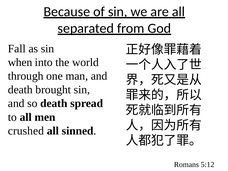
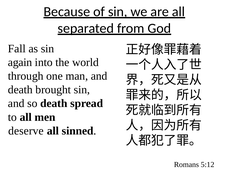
when: when -> again
crushed: crushed -> deserve
